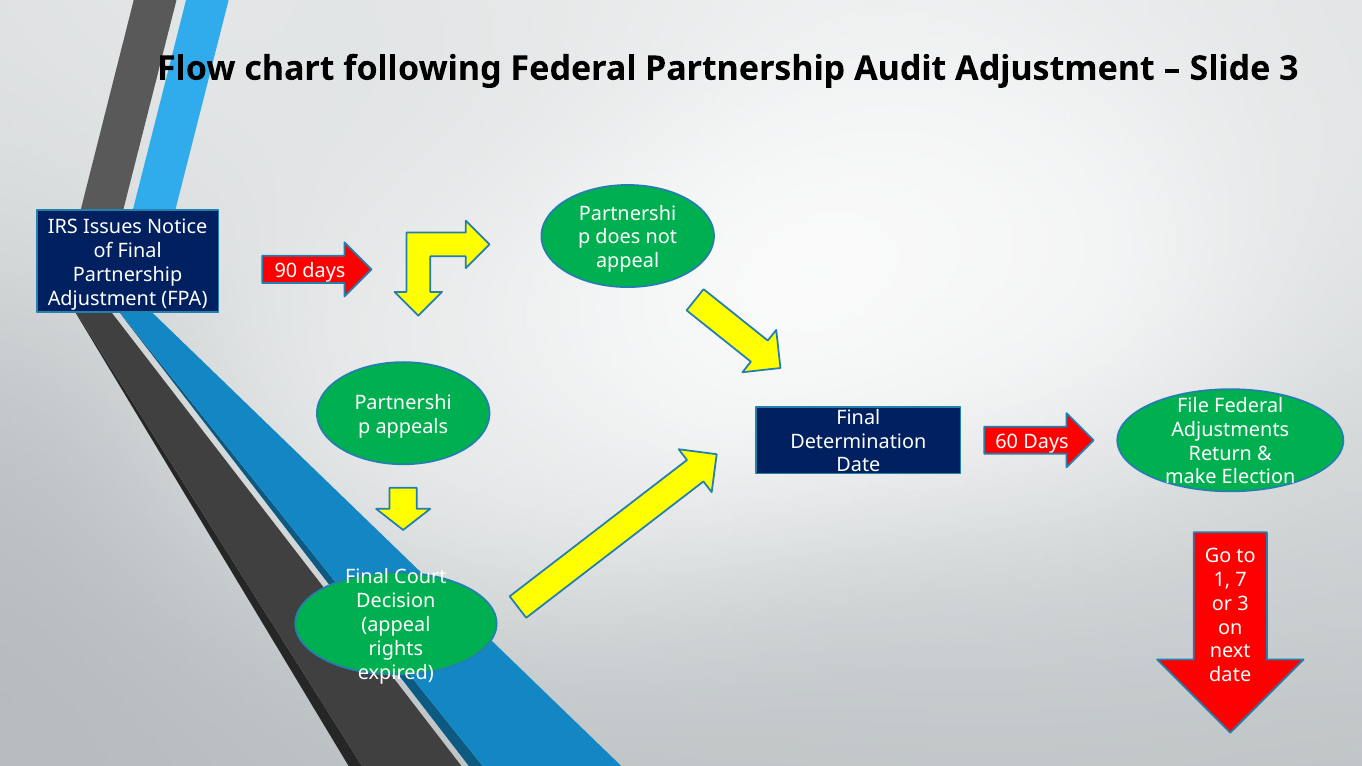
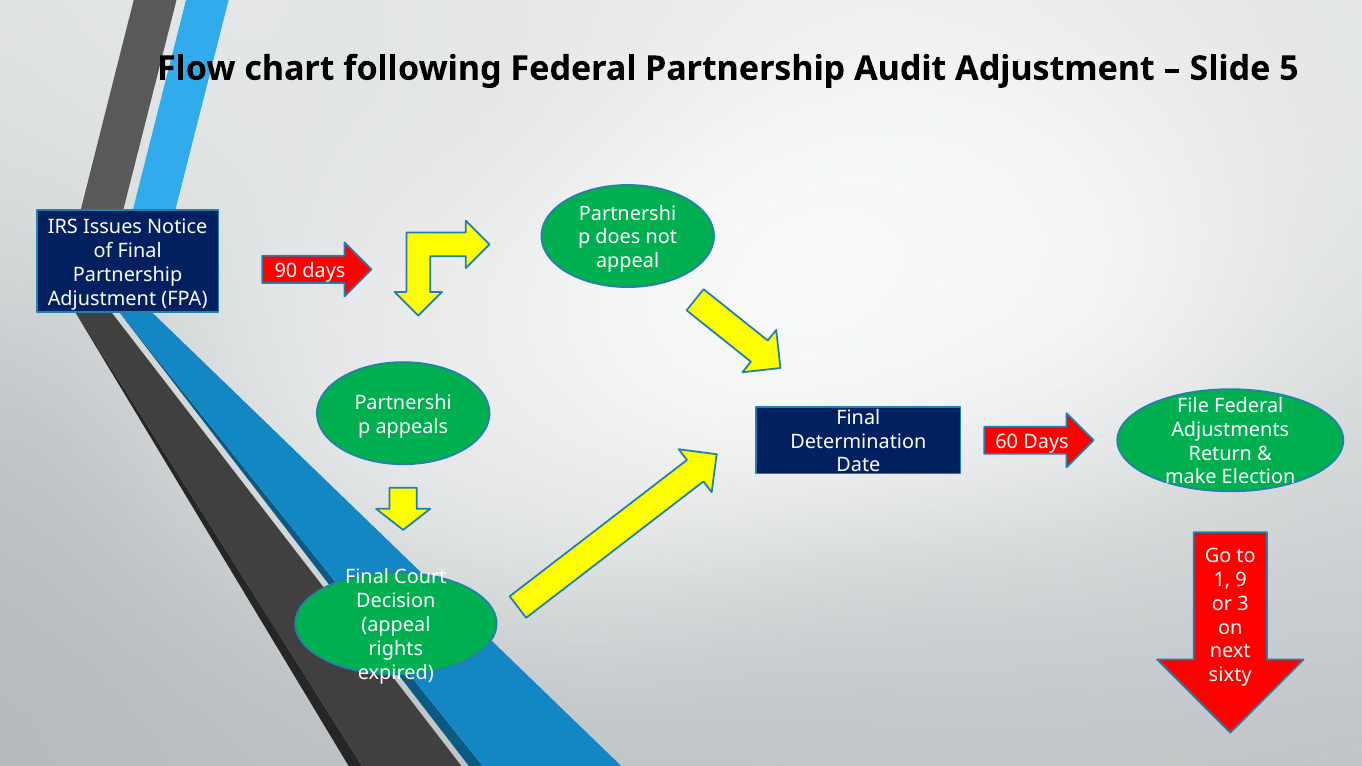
Slide 3: 3 -> 5
7: 7 -> 9
date at (1230, 675): date -> sixty
